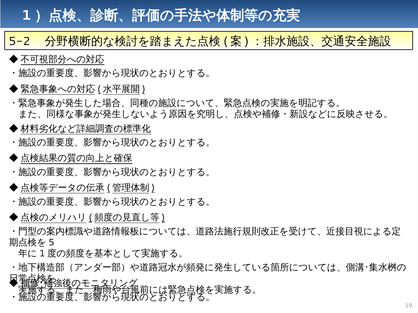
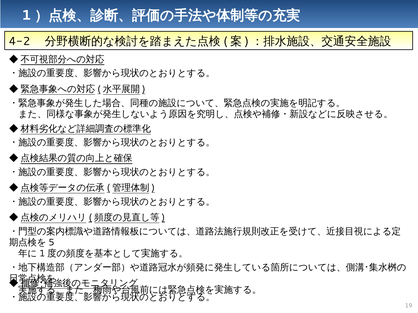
5-2: 5-2 -> 4-2
